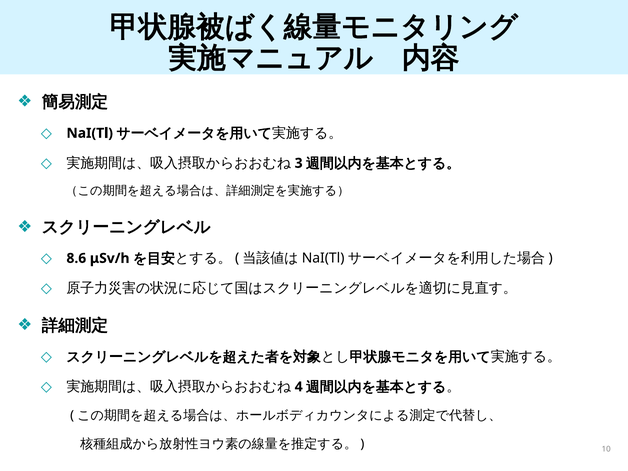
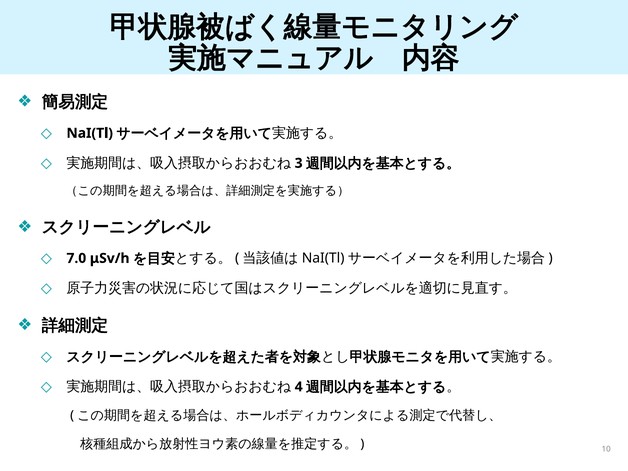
8.6: 8.6 -> 7.0
